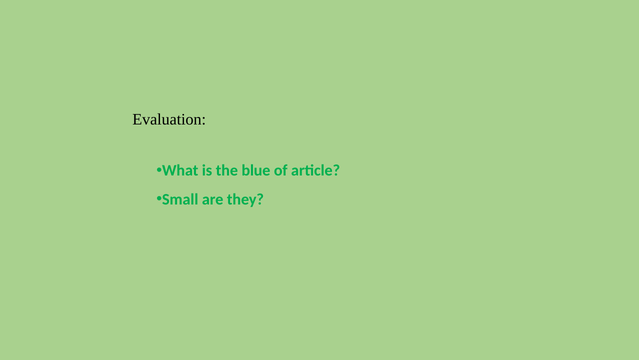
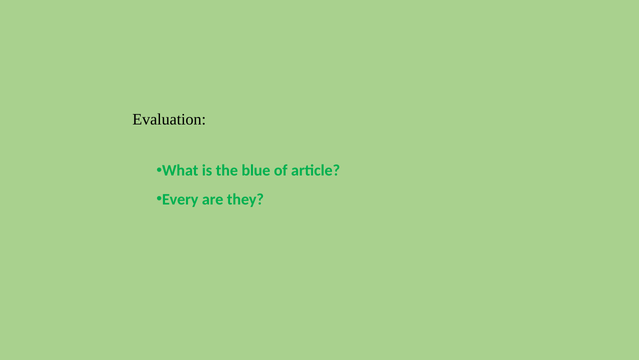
Small: Small -> Every
